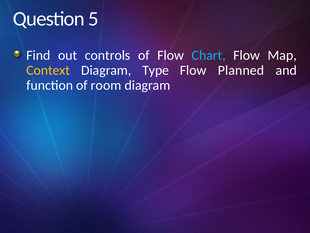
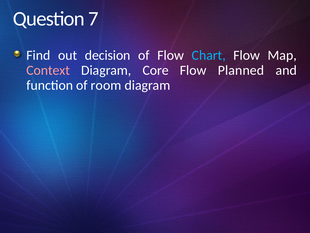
5: 5 -> 7
controls: controls -> decision
Context colour: yellow -> pink
Type: Type -> Core
